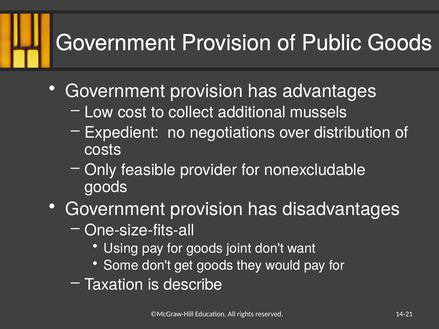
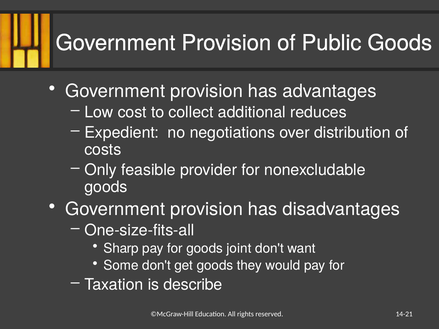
mussels: mussels -> reduces
Using: Using -> Sharp
